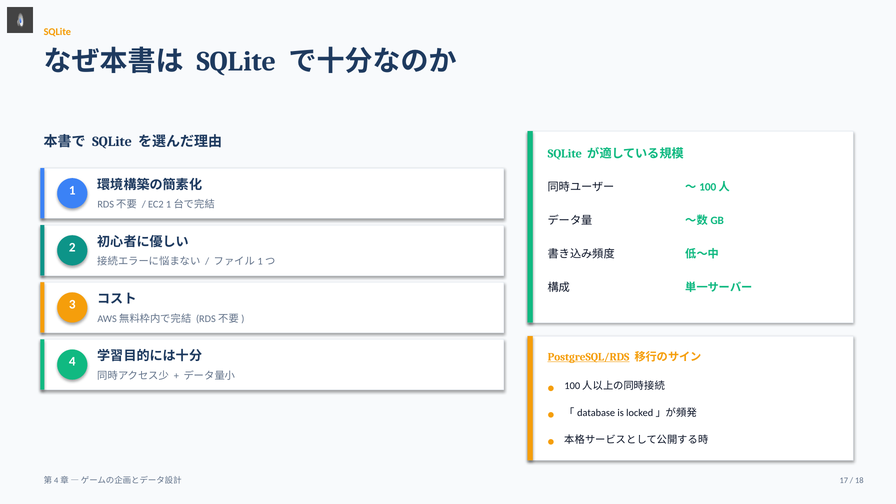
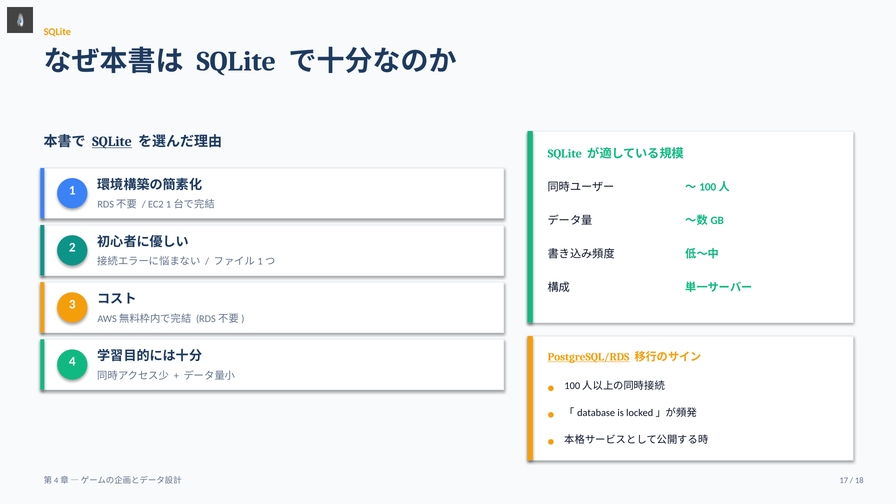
SQLite at (112, 142) underline: none -> present
